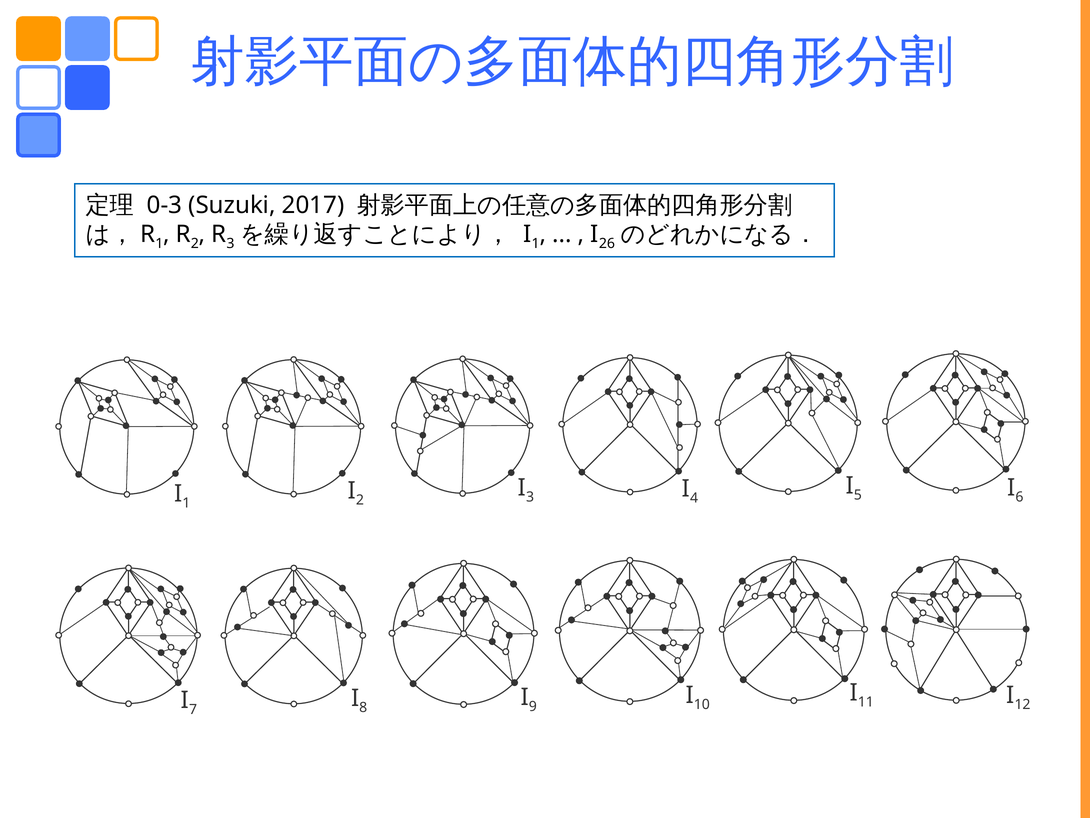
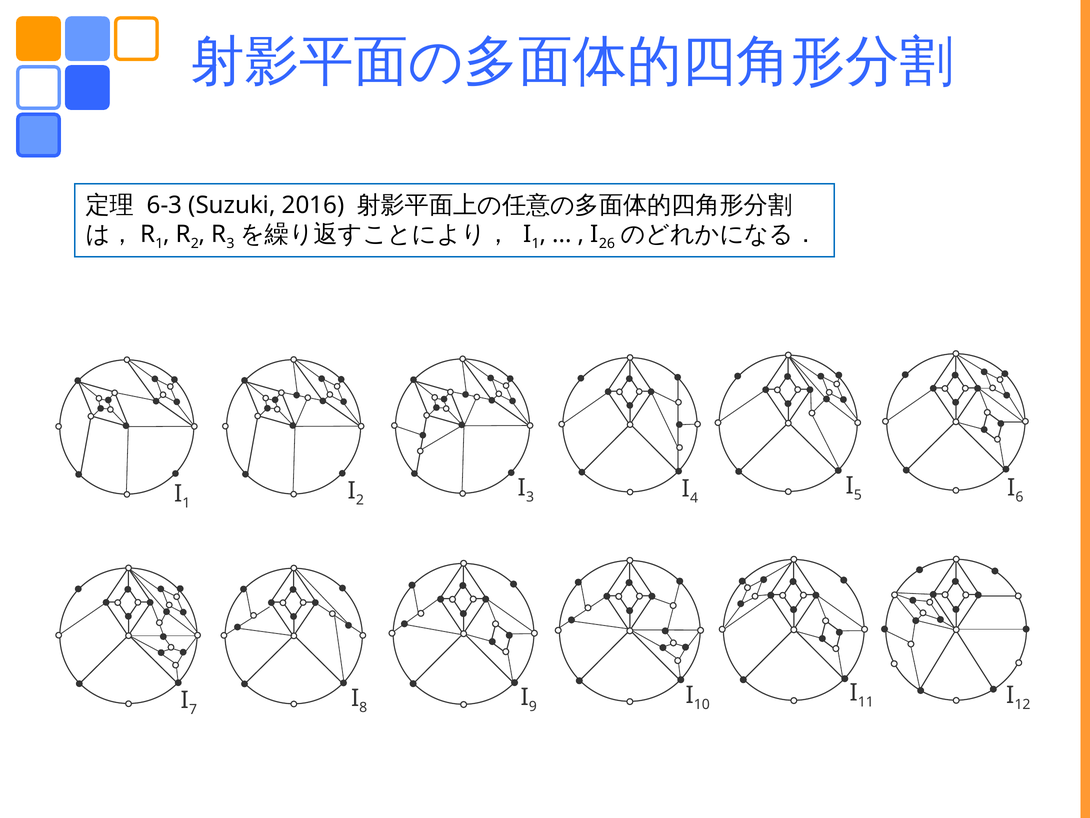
0-3: 0-3 -> 6-3
2017: 2017 -> 2016
